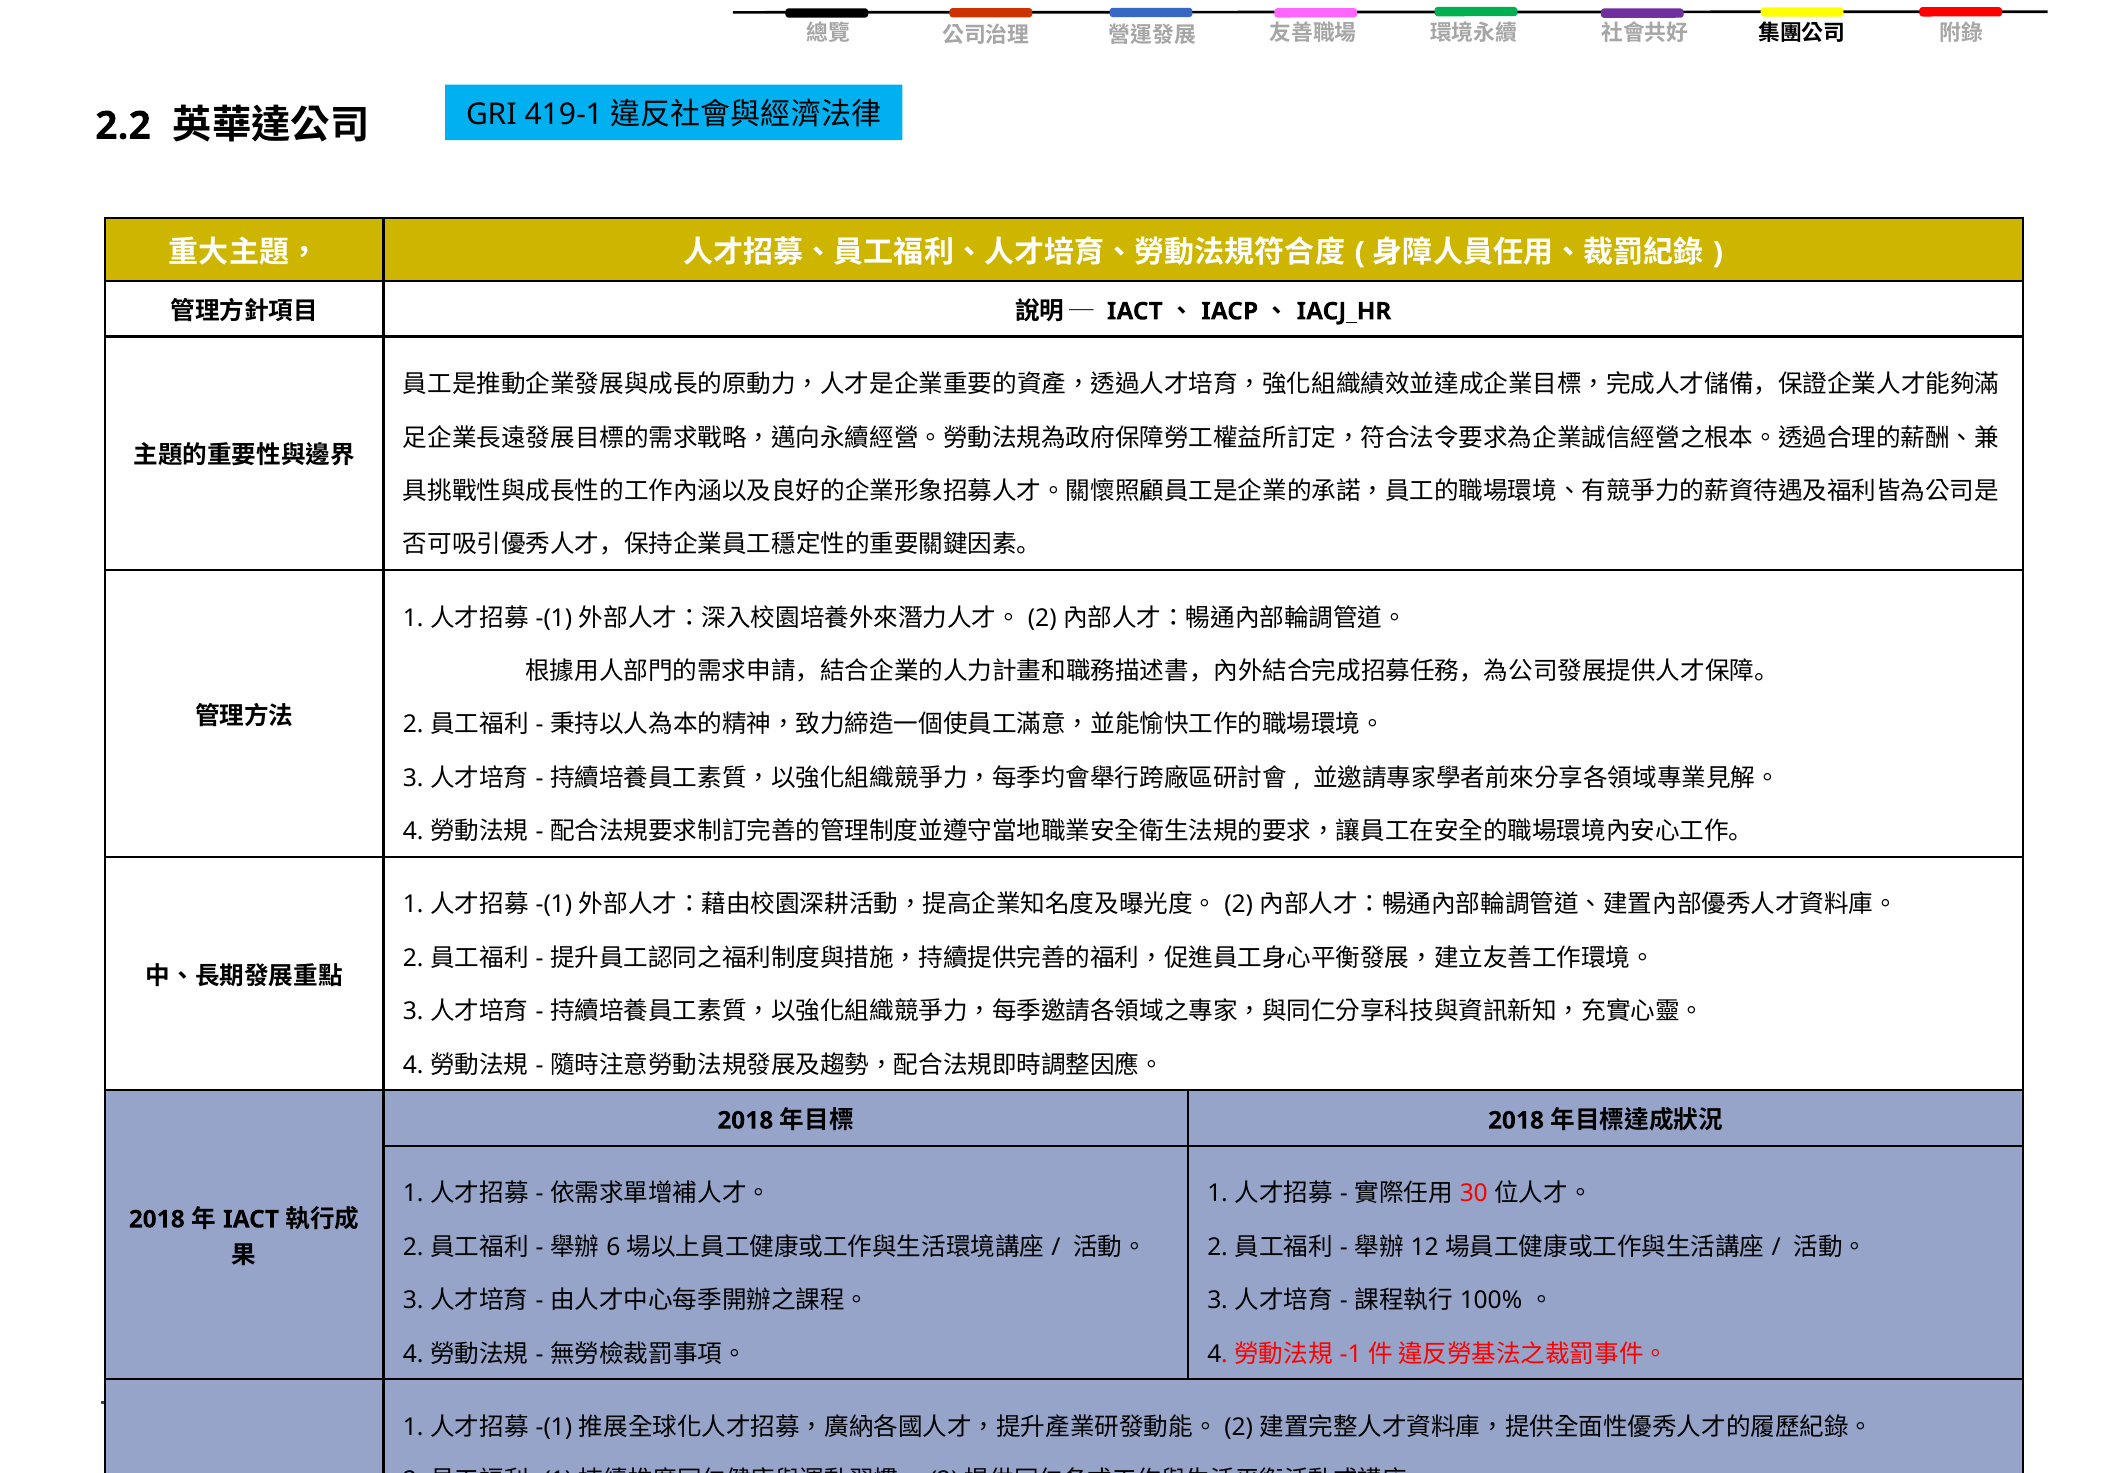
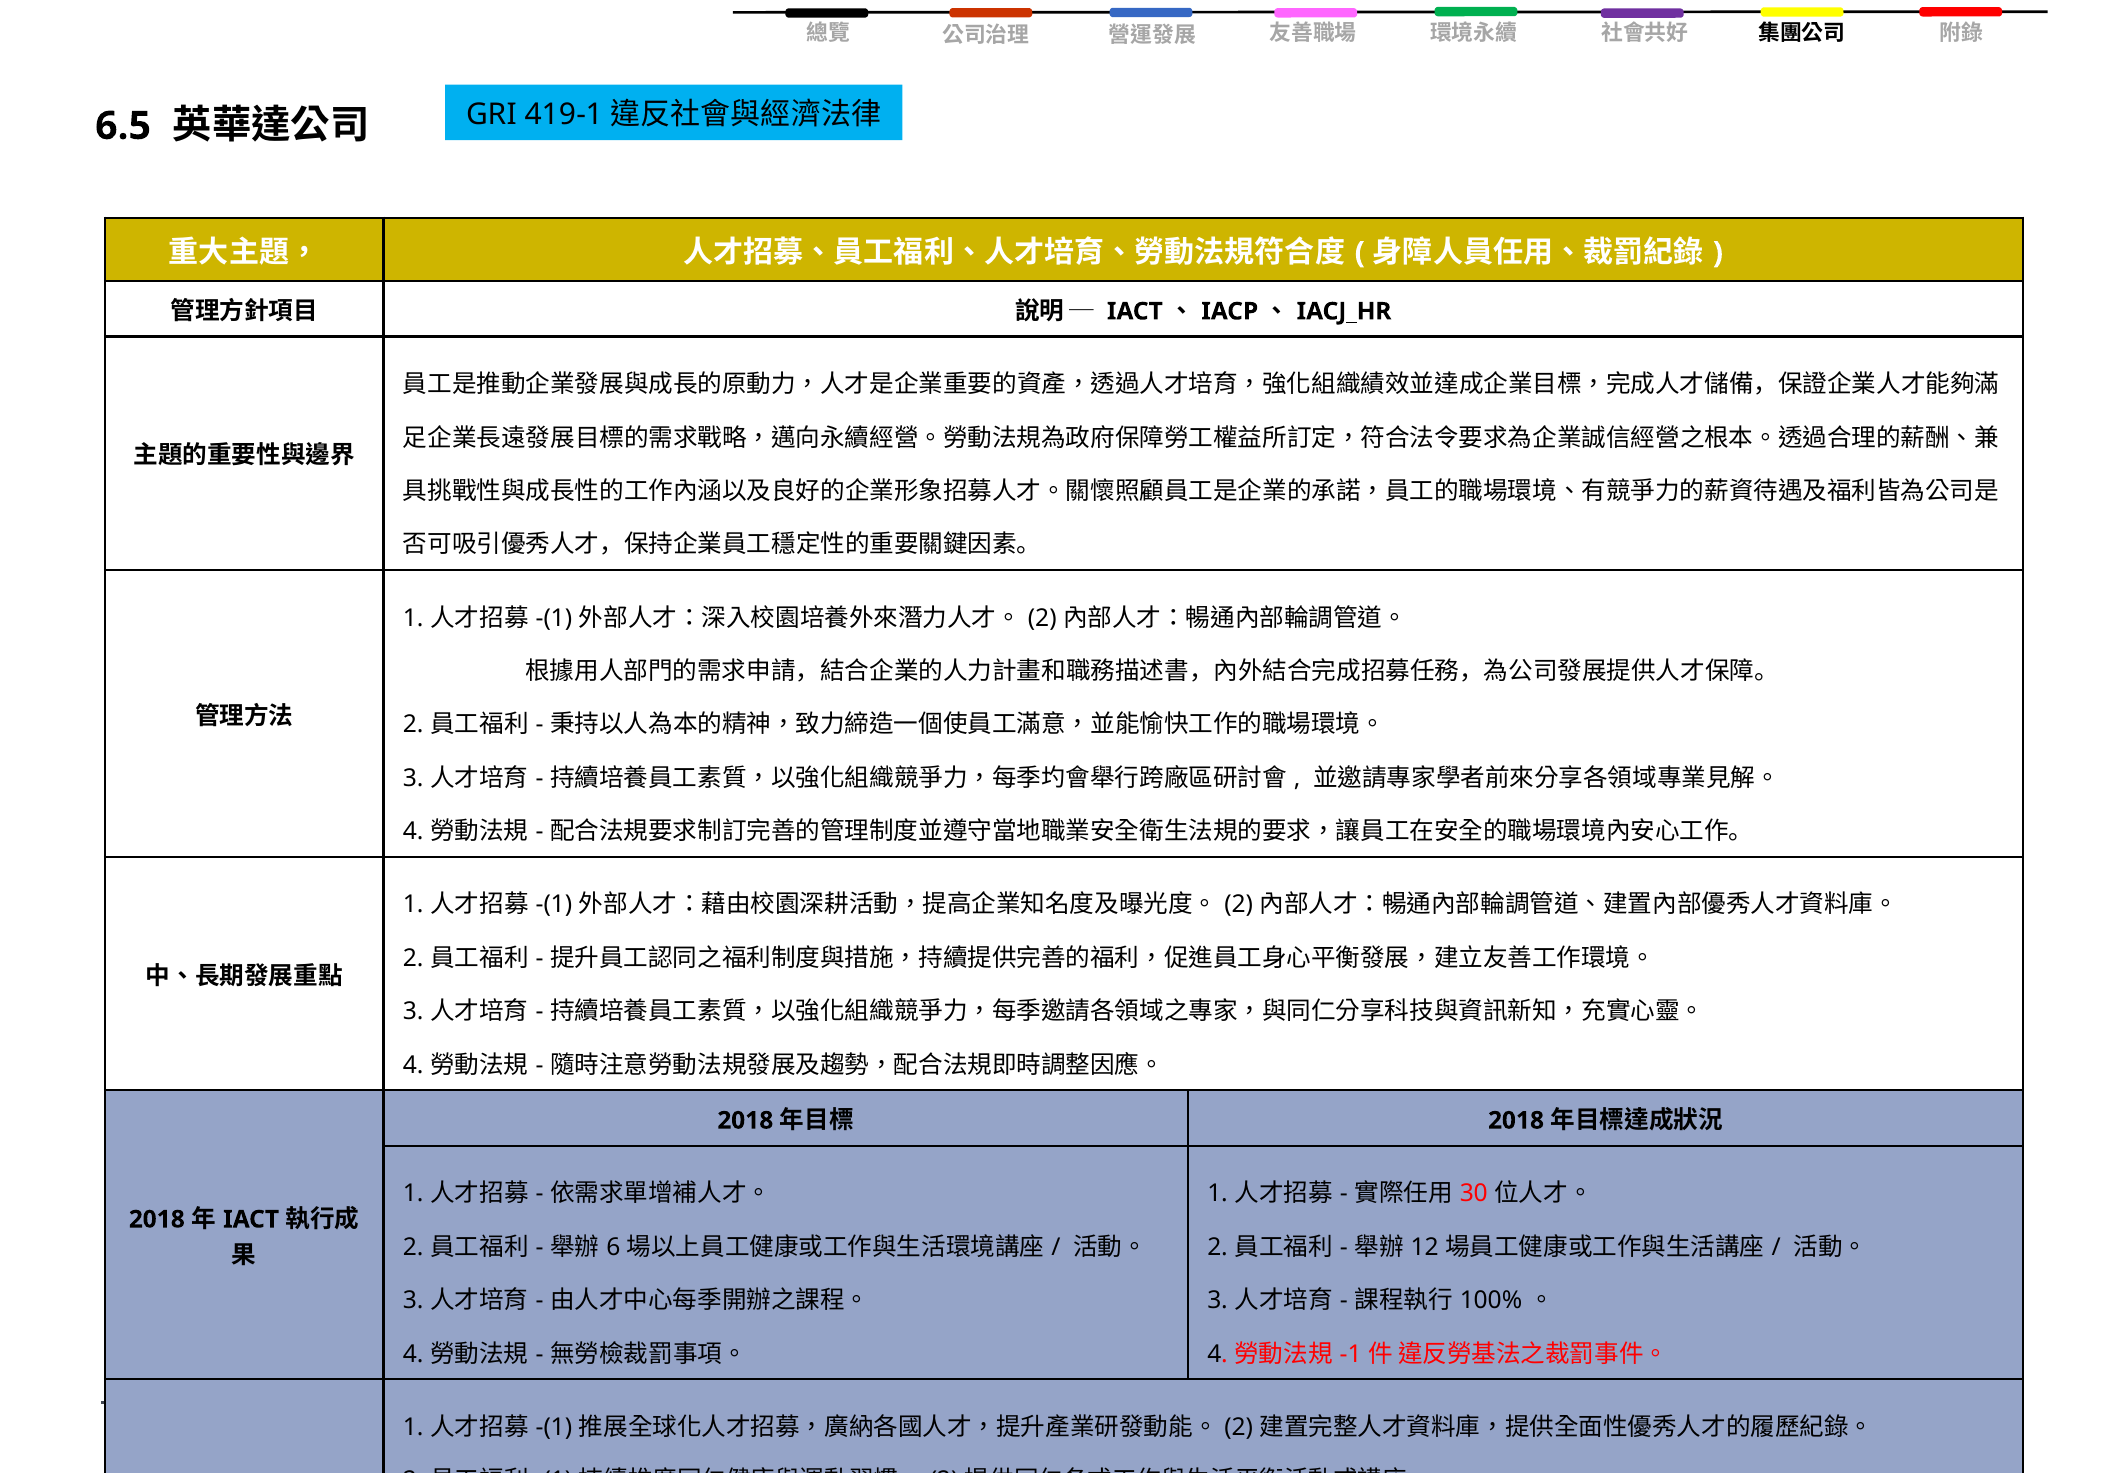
2.2: 2.2 -> 6.5
